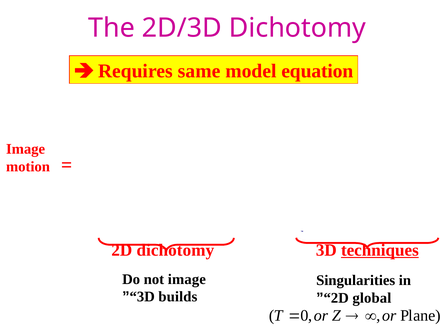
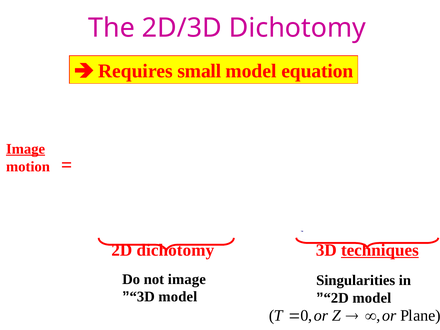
same: same -> small
Image at (26, 149) underline: none -> present
3D builds: builds -> model
2D global: global -> model
